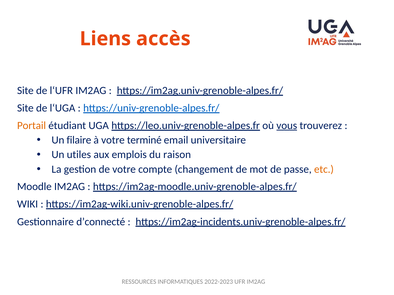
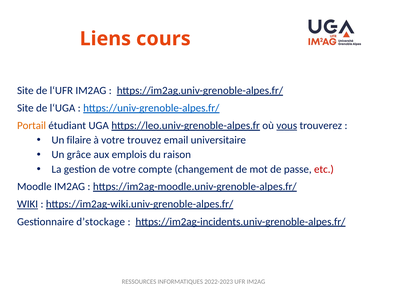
accès: accès -> cours
terminé: terminé -> trouvez
utiles: utiles -> grâce
etc colour: orange -> red
WIKI underline: none -> present
d’connecté: d’connecté -> d’stockage
